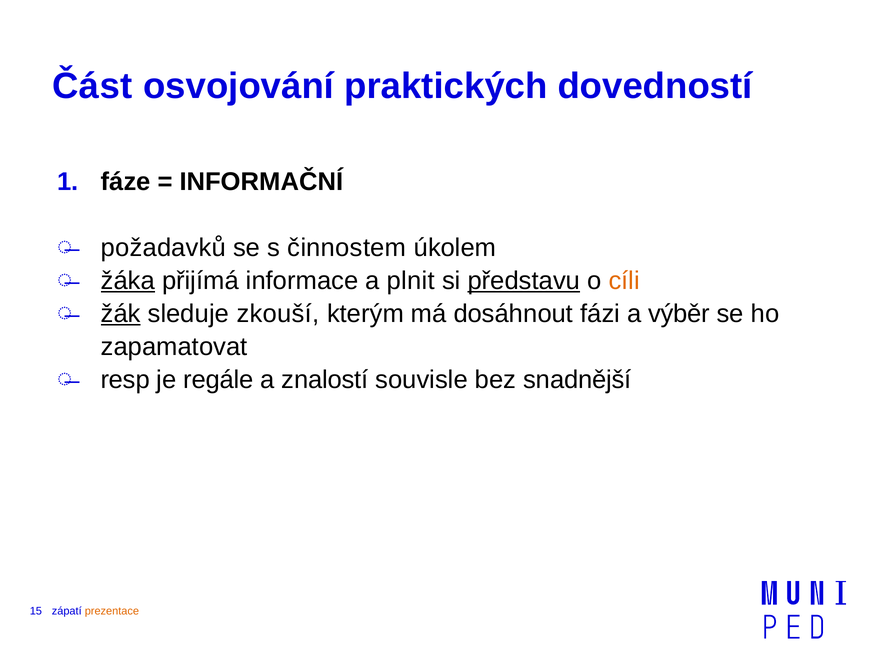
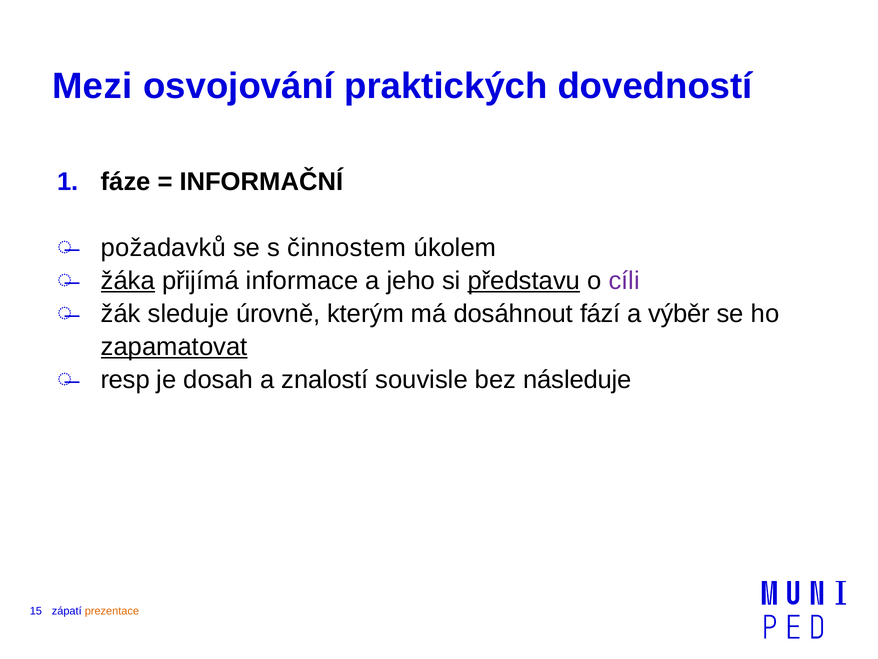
Část: Část -> Mezi
plnit: plnit -> jeho
cíli colour: orange -> purple
žák underline: present -> none
zkouší: zkouší -> úrovně
fázi: fázi -> fází
zapamatovat underline: none -> present
regále: regále -> dosah
snadnější: snadnější -> následuje
